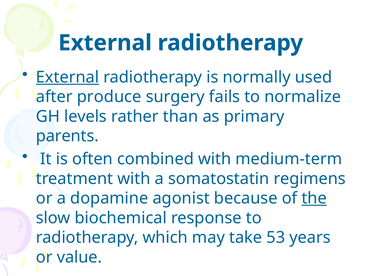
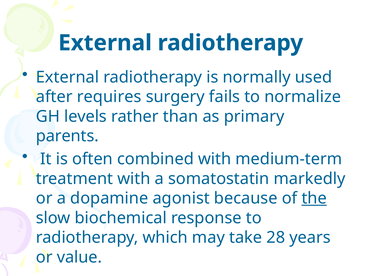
External at (67, 77) underline: present -> none
produce: produce -> requires
regimens: regimens -> markedly
53: 53 -> 28
